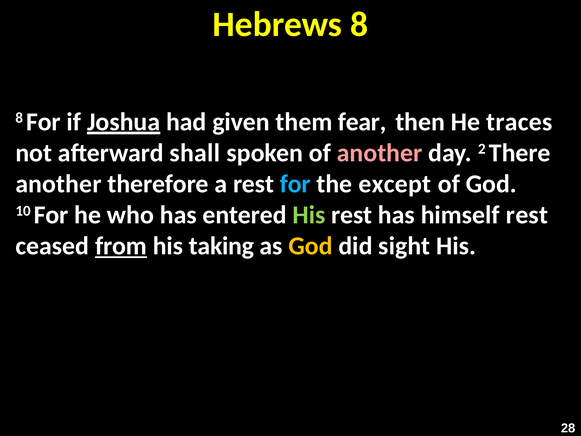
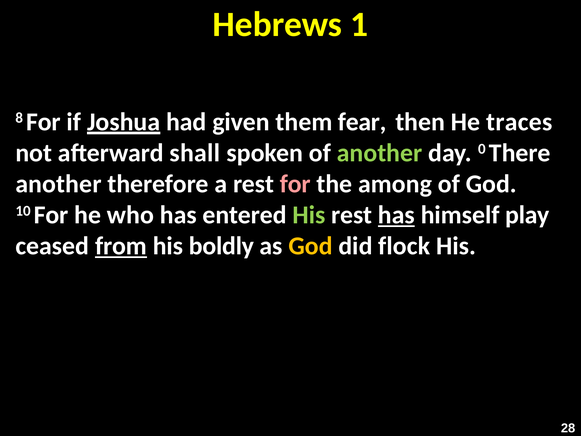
Hebrews 8: 8 -> 1
another at (380, 153) colour: pink -> light green
2: 2 -> 0
for at (295, 184) colour: light blue -> pink
except: except -> among
has at (396, 215) underline: none -> present
himself rest: rest -> play
taking: taking -> boldly
sight: sight -> flock
